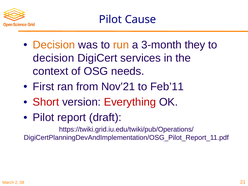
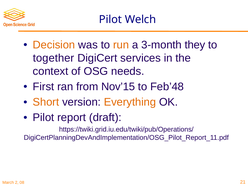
Cause: Cause -> Welch
decision at (54, 58): decision -> together
Nov’21: Nov’21 -> Nov’15
Feb’11: Feb’11 -> Feb’48
Short colour: red -> orange
Everything colour: red -> orange
